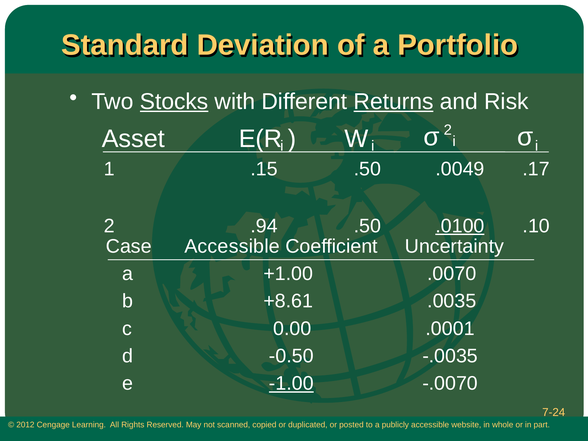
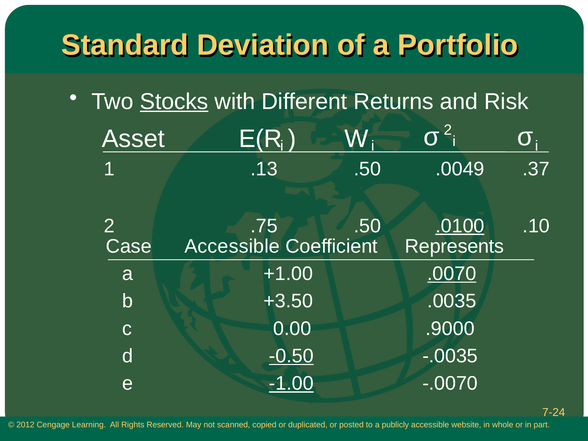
Returns underline: present -> none
.15: .15 -> .13
.17: .17 -> .37
.94: .94 -> .75
Uncertainty: Uncertainty -> Represents
.0070 underline: none -> present
+8.61: +8.61 -> +3.50
.0001: .0001 -> .9000
-0.50 underline: none -> present
